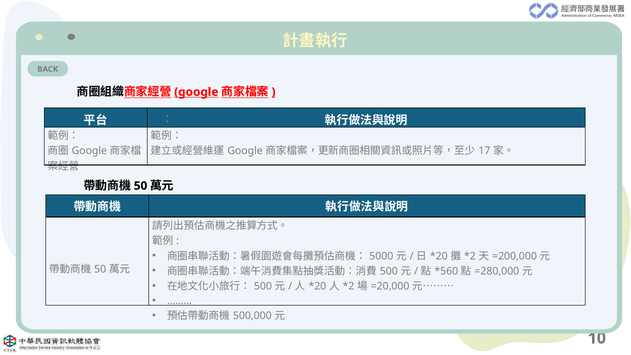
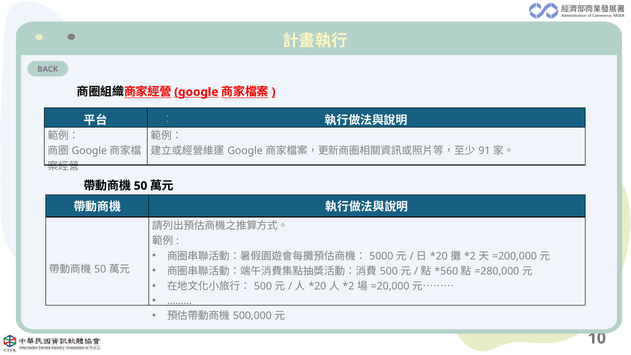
17: 17 -> 91
